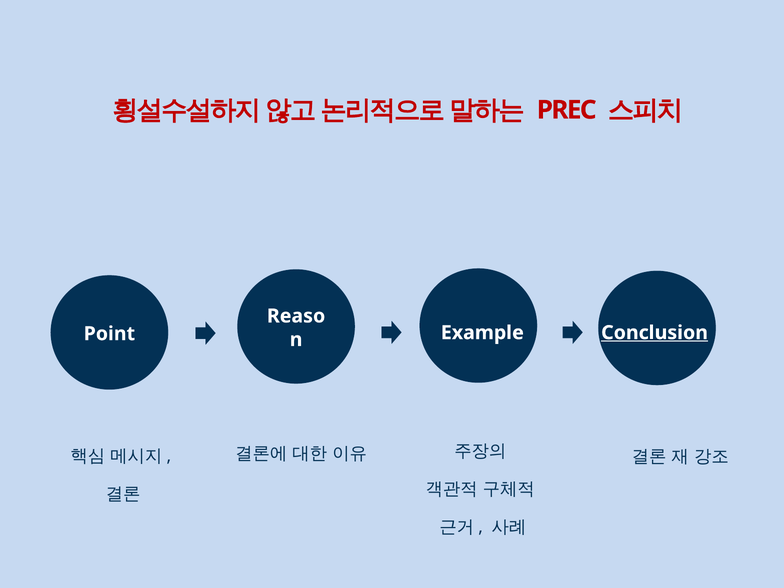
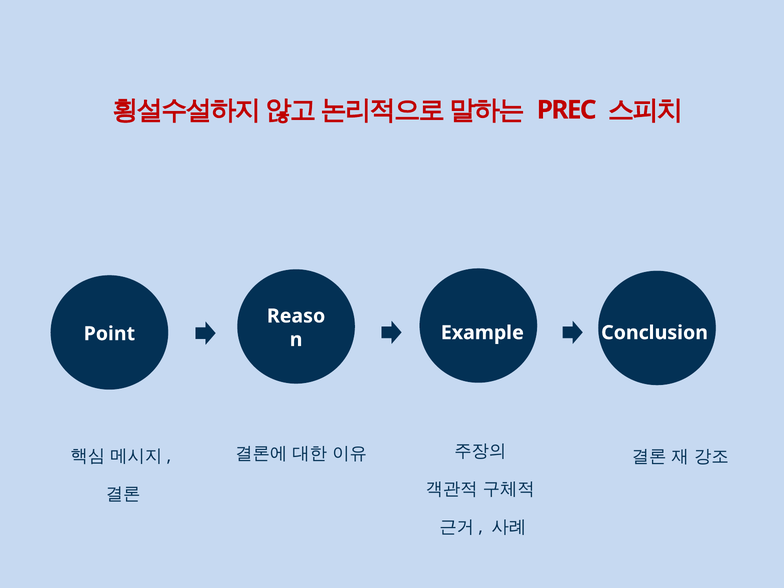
Conclusion underline: present -> none
